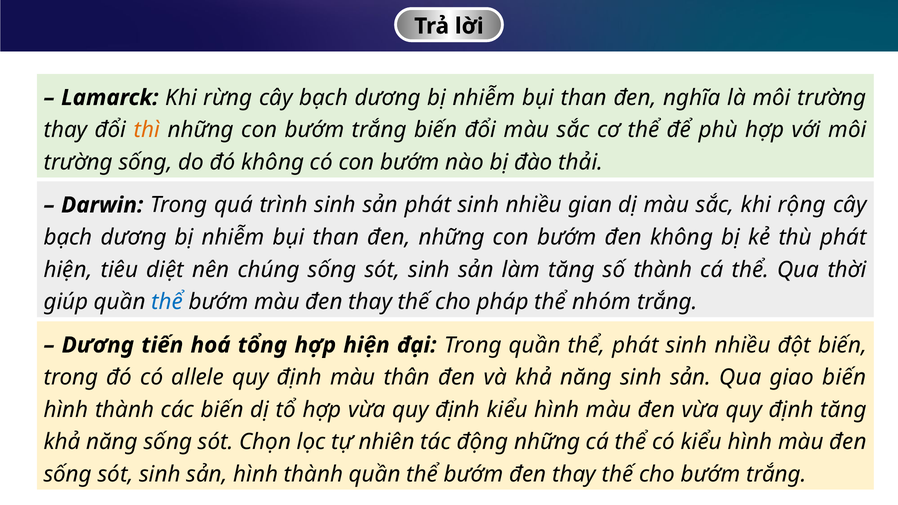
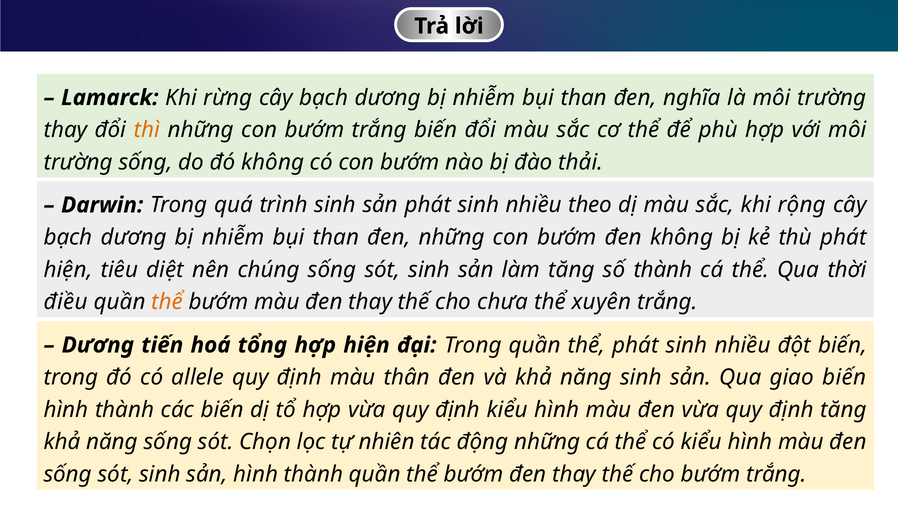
gian: gian -> theo
giúp: giúp -> điều
thể at (167, 302) colour: blue -> orange
pháp: pháp -> chưa
nhóm: nhóm -> xuyên
